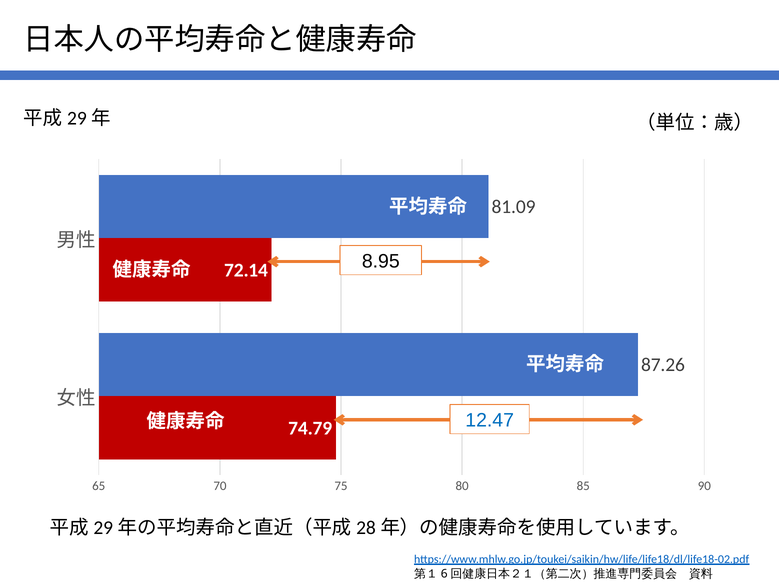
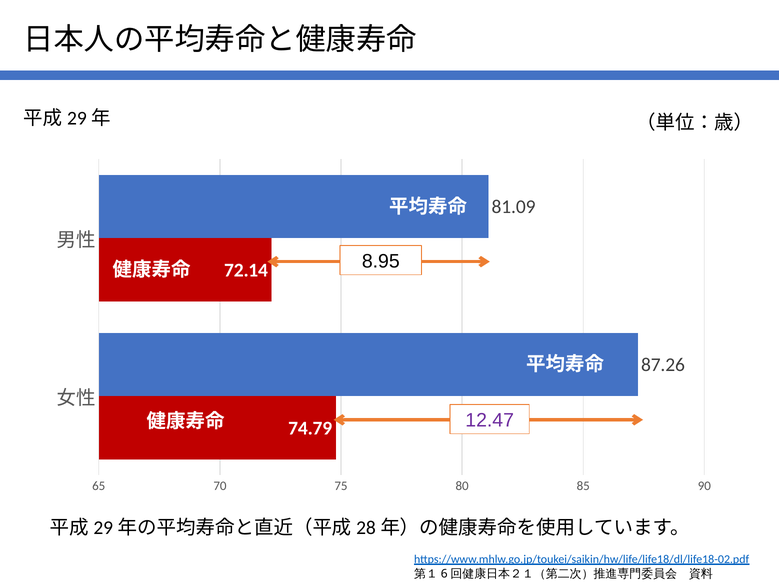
12.47 colour: blue -> purple
